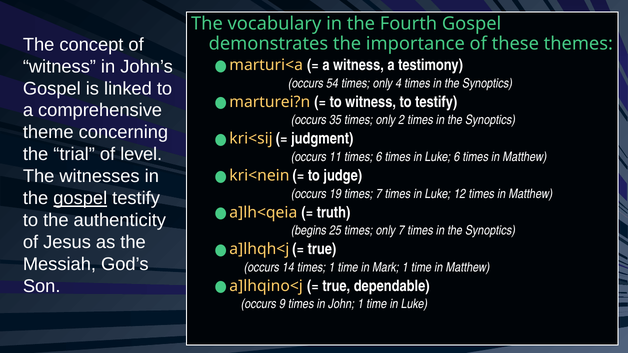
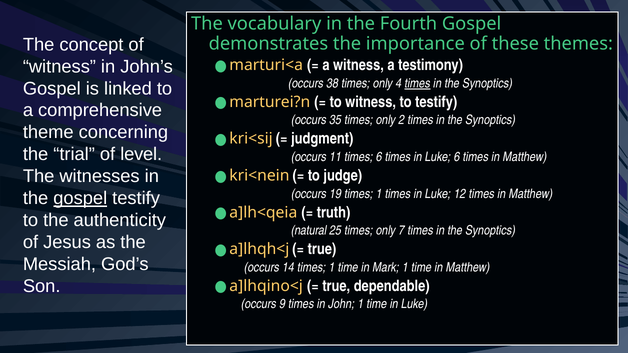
54: 54 -> 38
times at (417, 83) underline: none -> present
19 times 7: 7 -> 1
begins: begins -> natural
